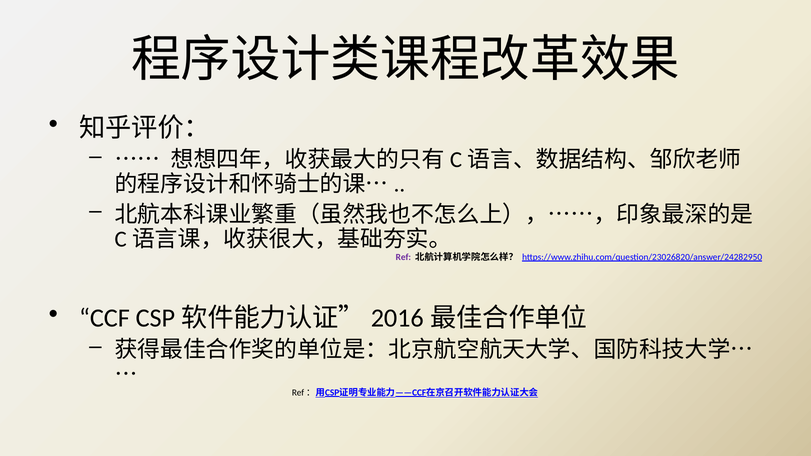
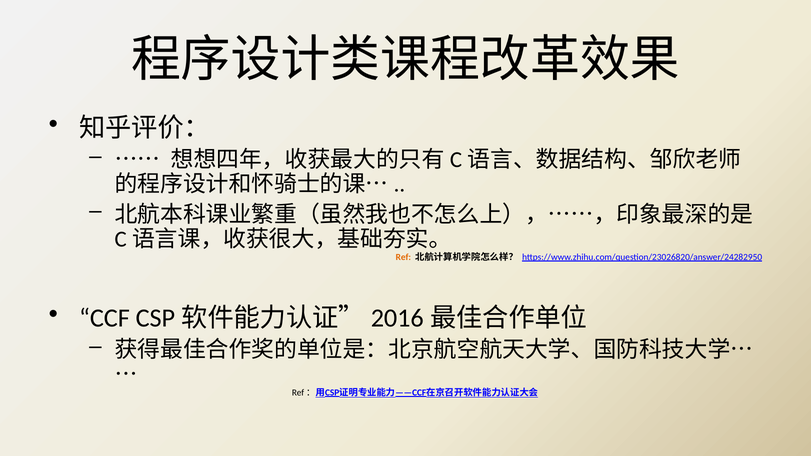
Ref colour: purple -> orange
